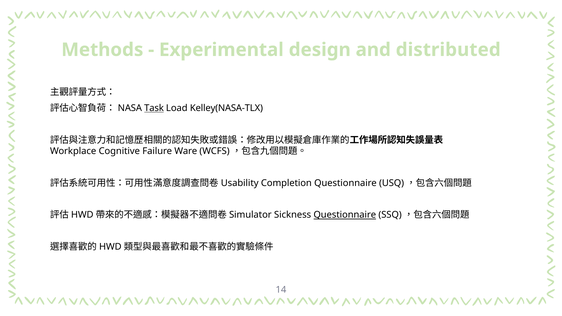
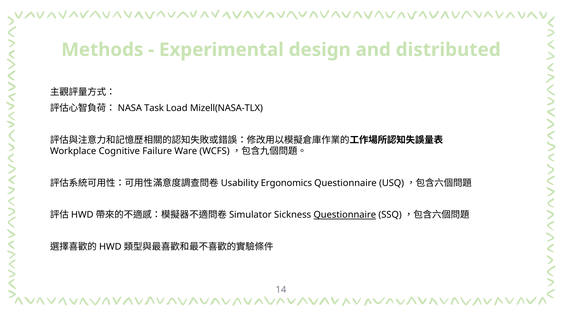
Task underline: present -> none
Kelley(NASA-TLX: Kelley(NASA-TLX -> Mizell(NASA-TLX
Completion: Completion -> Ergonomics
